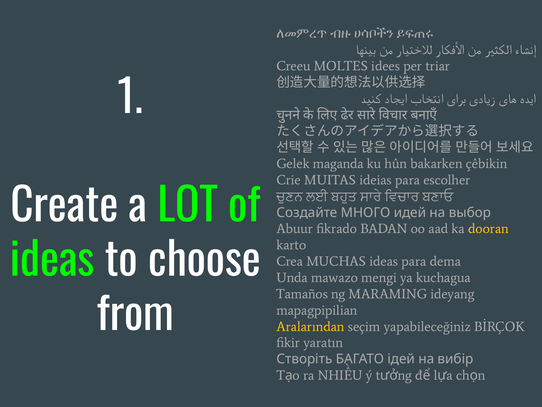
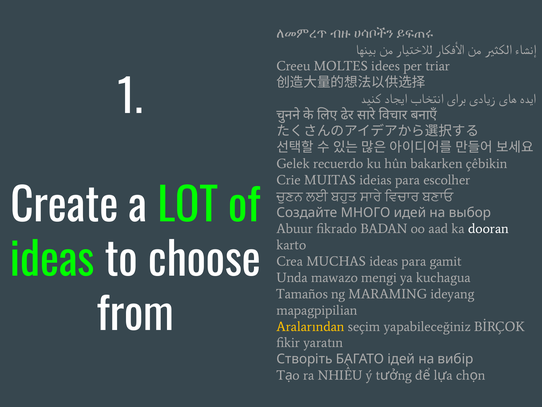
maganda: maganda -> recuerdo
dooran colour: yellow -> white
dema: dema -> gamit
